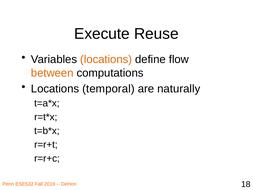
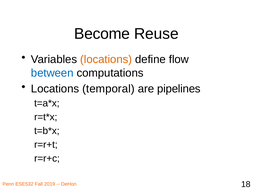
Execute: Execute -> Become
between colour: orange -> blue
naturally: naturally -> pipelines
